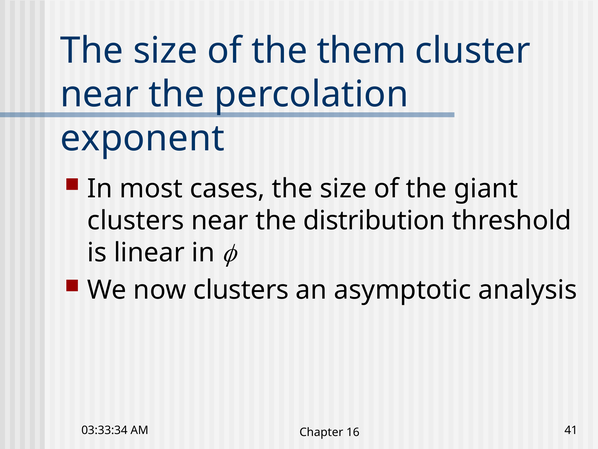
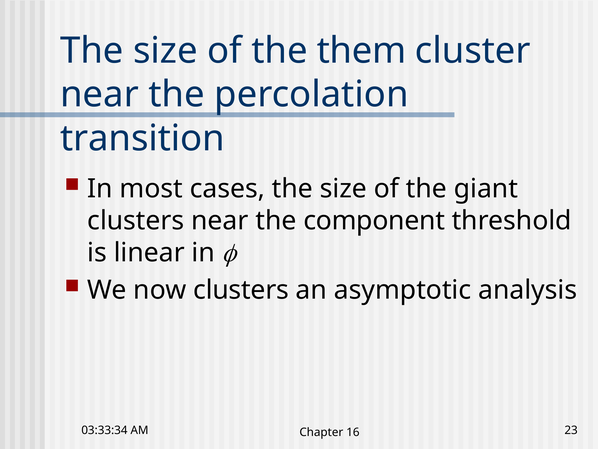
exponent: exponent -> transition
distribution: distribution -> component
41: 41 -> 23
